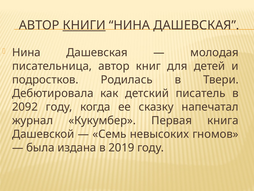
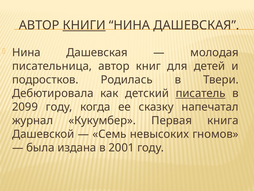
писатель underline: none -> present
2092: 2092 -> 2099
2019: 2019 -> 2001
